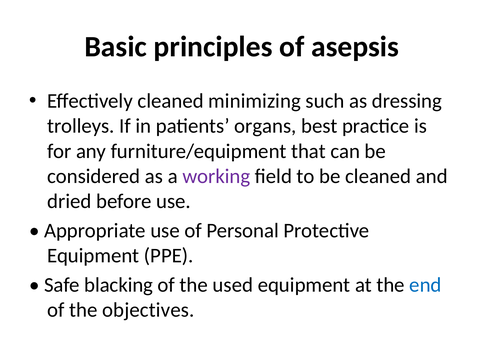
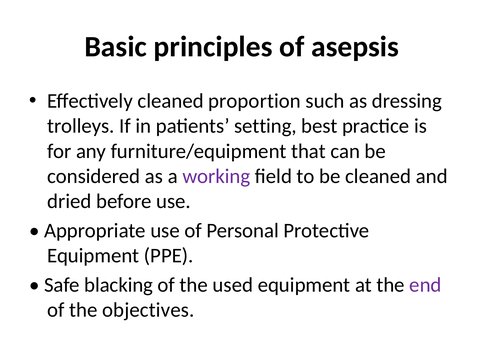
minimizing: minimizing -> proportion
organs: organs -> setting
end colour: blue -> purple
